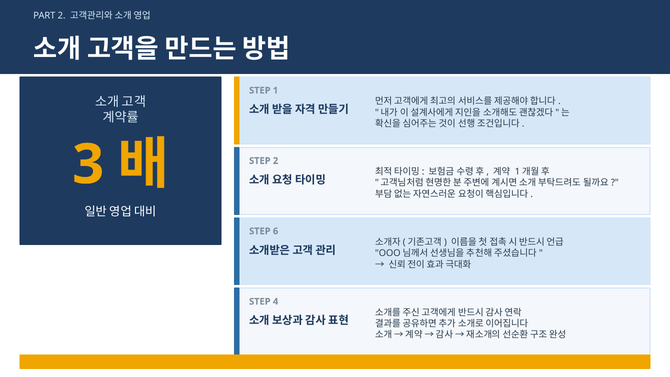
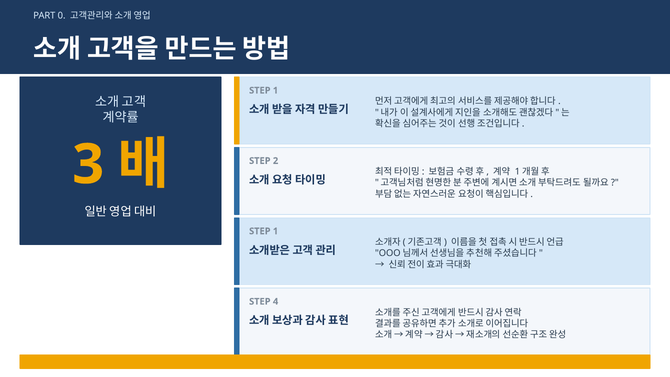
PART 2: 2 -> 0
6 at (276, 231): 6 -> 1
